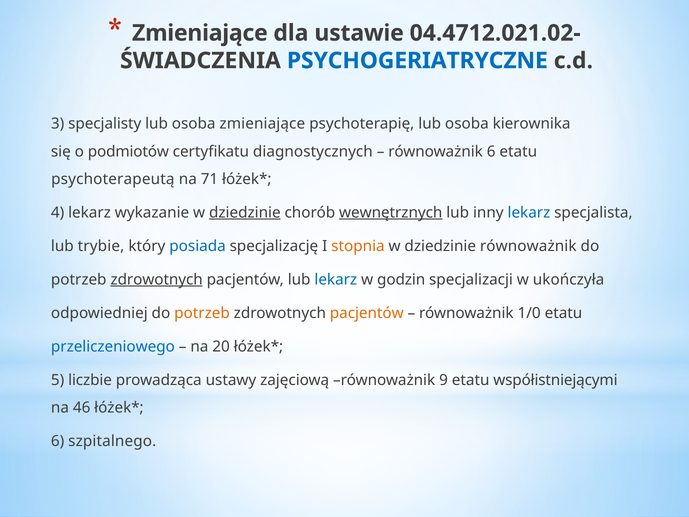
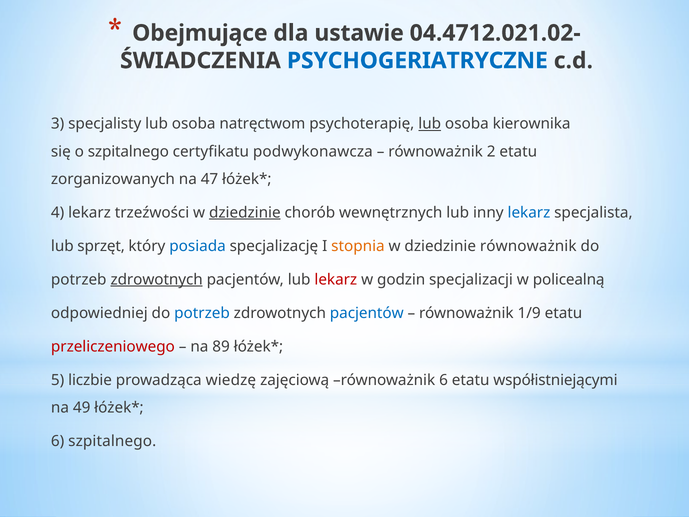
Zmieniające at (200, 33): Zmieniające -> Obejmujące
osoba zmieniające: zmieniające -> natręctwom
lub at (430, 124) underline: none -> present
o podmiotów: podmiotów -> szpitalnego
diagnostycznych: diagnostycznych -> podwykonawcza
równoważnik 6: 6 -> 2
psychoterapeutą: psychoterapeutą -> zorganizowanych
71: 71 -> 47
wykazanie: wykazanie -> trzeźwości
wewnętrznych underline: present -> none
trybie: trybie -> sprzęt
lekarz at (336, 279) colour: blue -> red
ukończyła: ukończyła -> policealną
potrzeb at (202, 313) colour: orange -> blue
pacjentów at (367, 313) colour: orange -> blue
1/0: 1/0 -> 1/9
przeliczeniowego colour: blue -> red
20: 20 -> 89
ustawy: ustawy -> wiedzę
równoważnik 9: 9 -> 6
46: 46 -> 49
